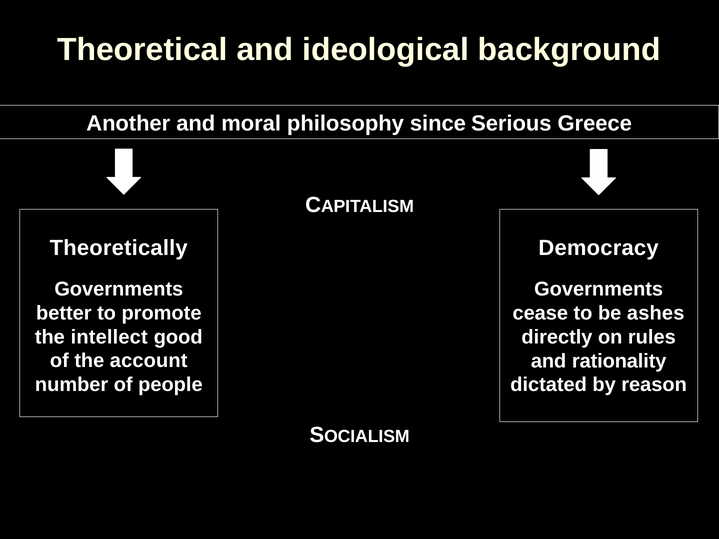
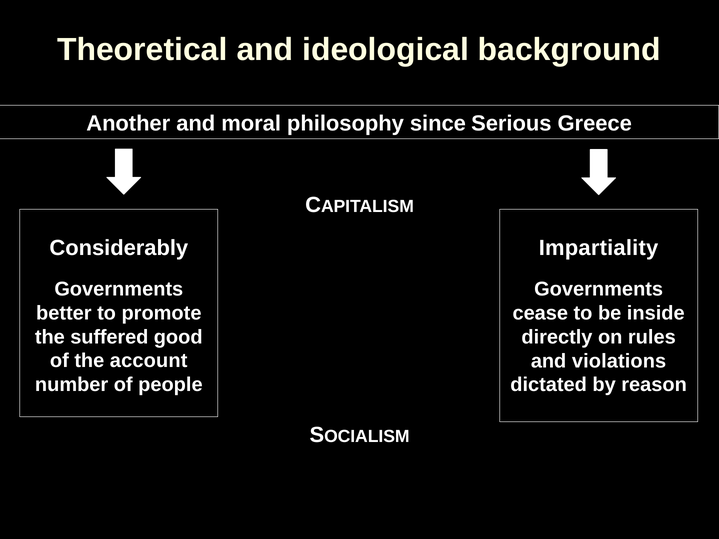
Theoretically: Theoretically -> Considerably
Democracy: Democracy -> Impartiality
ashes: ashes -> inside
intellect: intellect -> suffered
rationality: rationality -> violations
